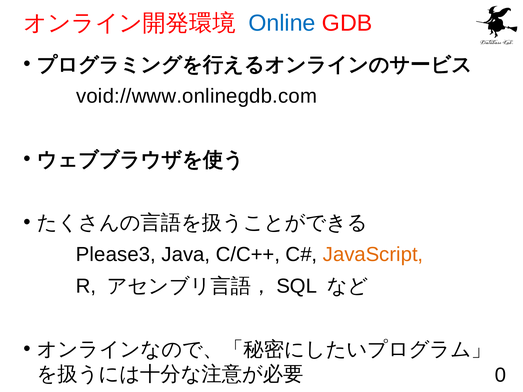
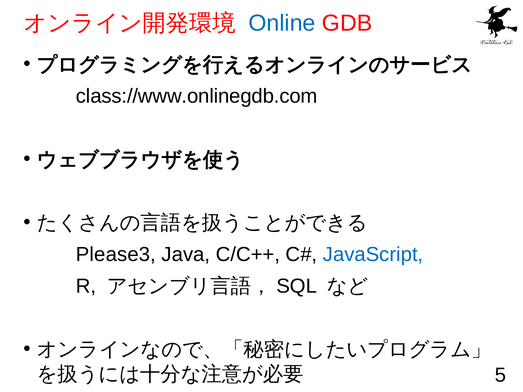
void://www.onlinegdb.com: void://www.onlinegdb.com -> class://www.onlinegdb.com
JavaScript colour: orange -> blue
0: 0 -> 5
